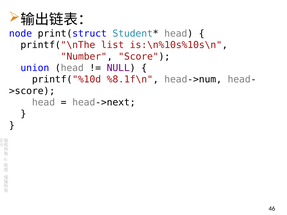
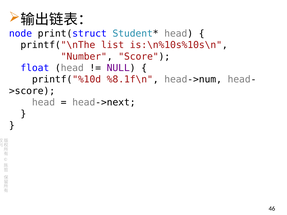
union: union -> float
